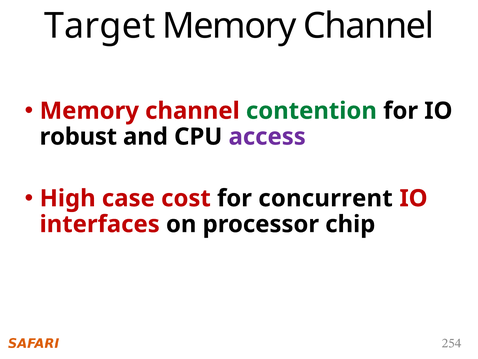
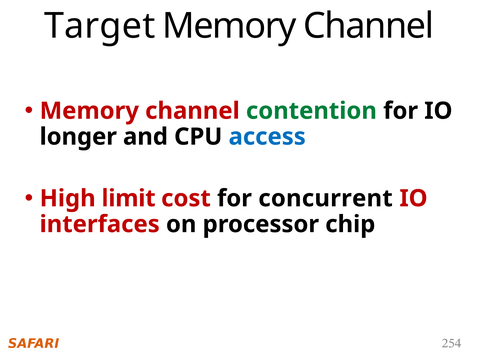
robust: robust -> longer
access colour: purple -> blue
case: case -> limit
